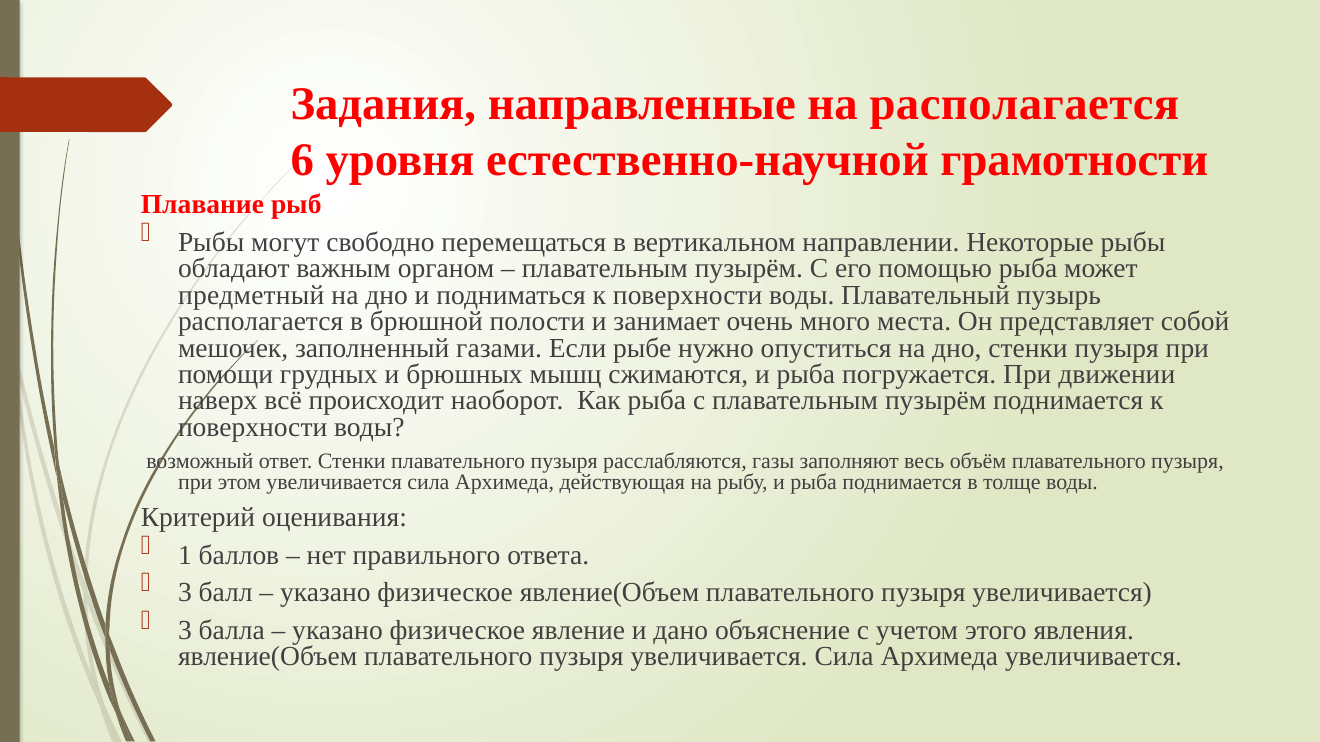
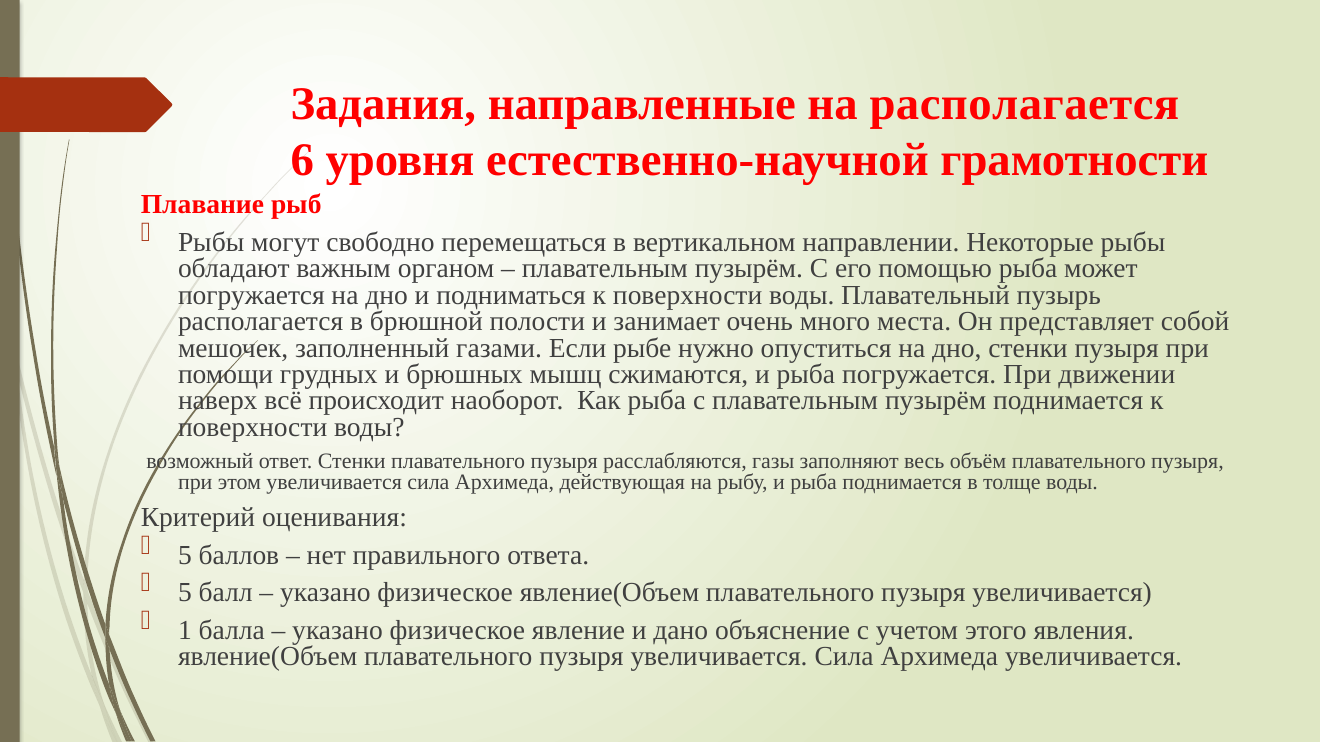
предметный at (251, 295): предметный -> погружается
1 at (185, 556): 1 -> 5
3 at (185, 593): 3 -> 5
3 at (185, 630): 3 -> 1
